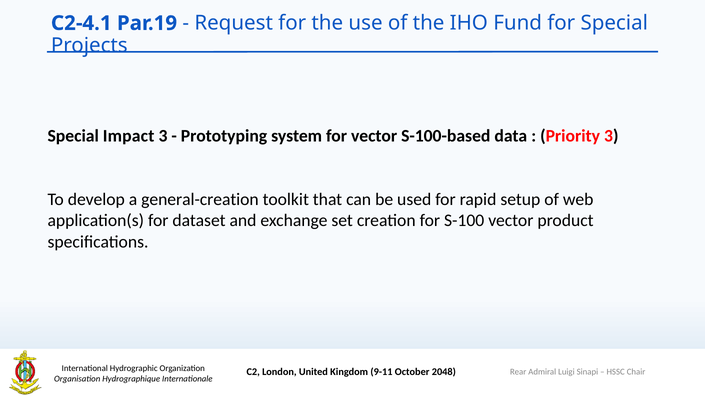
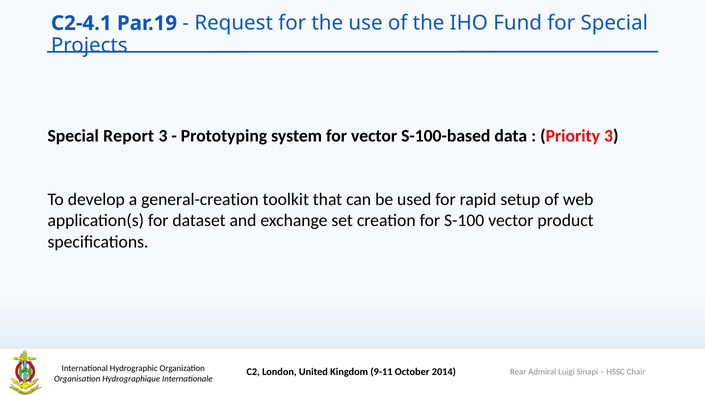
Impact: Impact -> Report
2048: 2048 -> 2014
